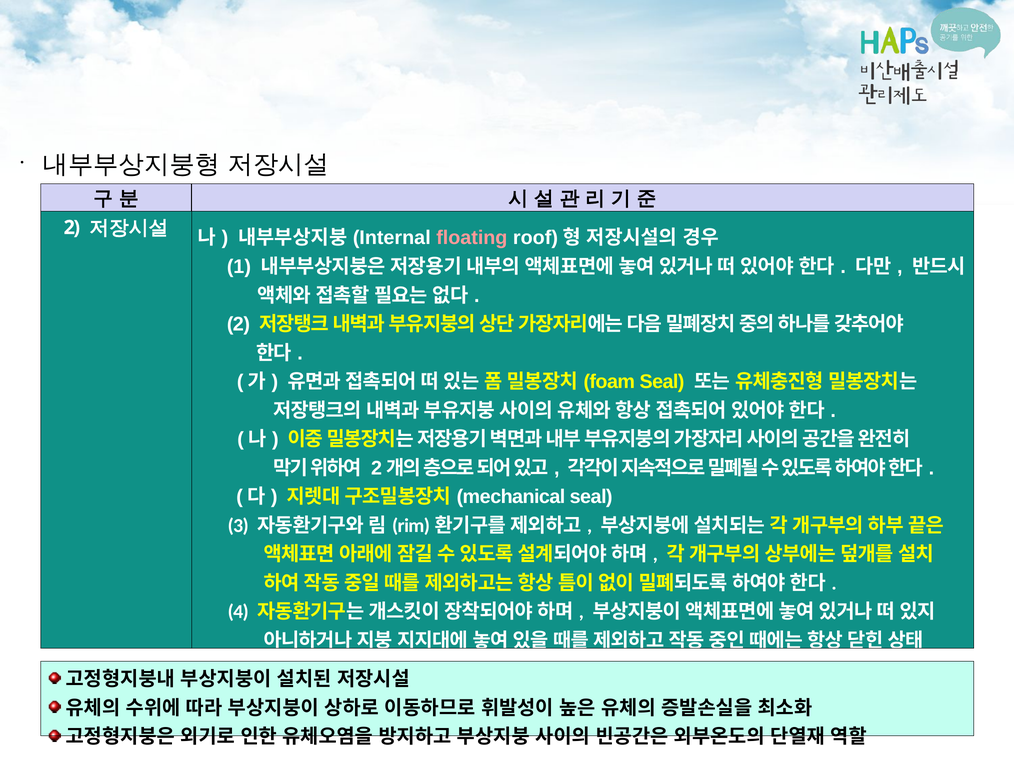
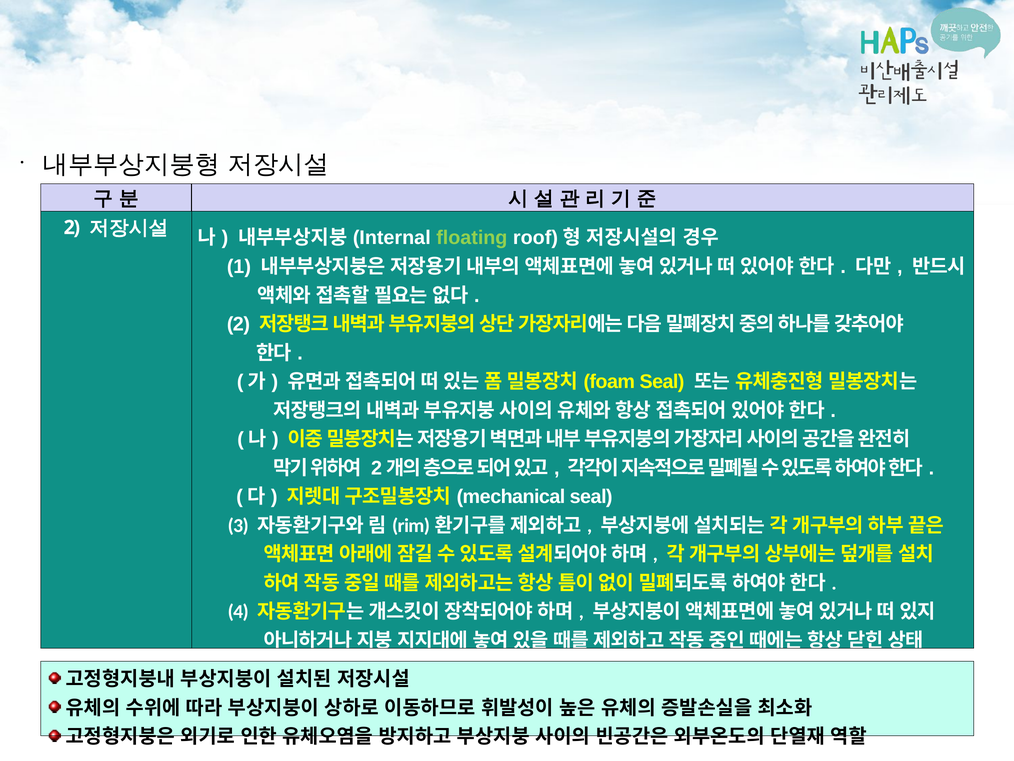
floating colour: pink -> light green
